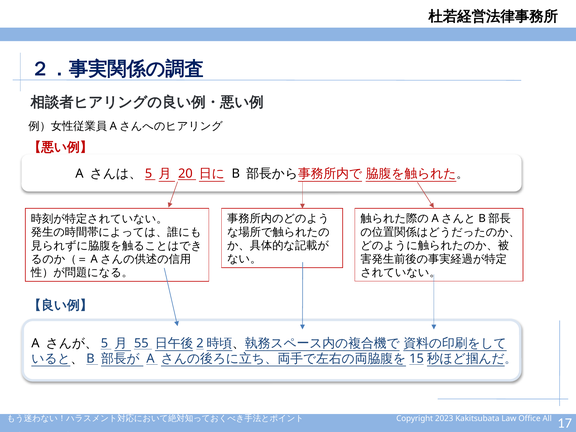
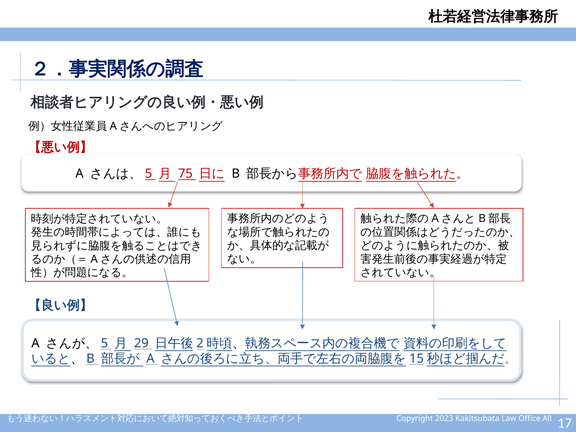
20: 20 -> 75
55: 55 -> 29
